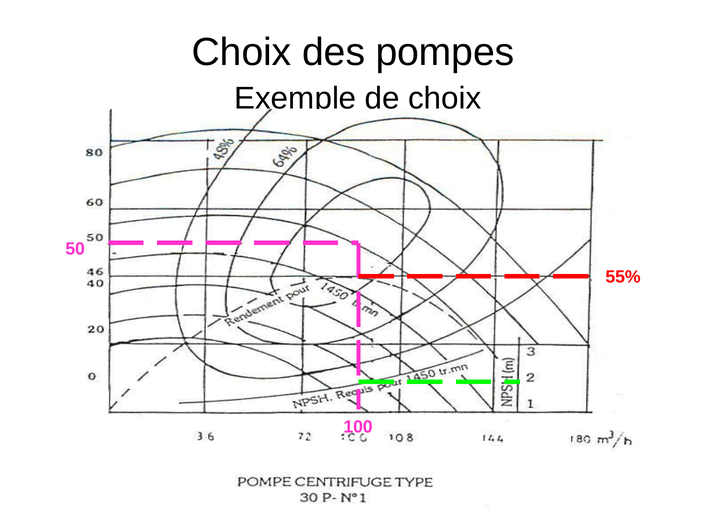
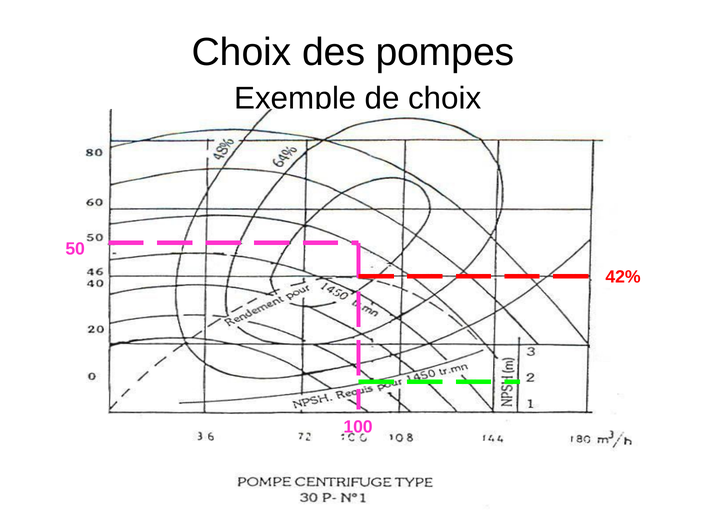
55%: 55% -> 42%
